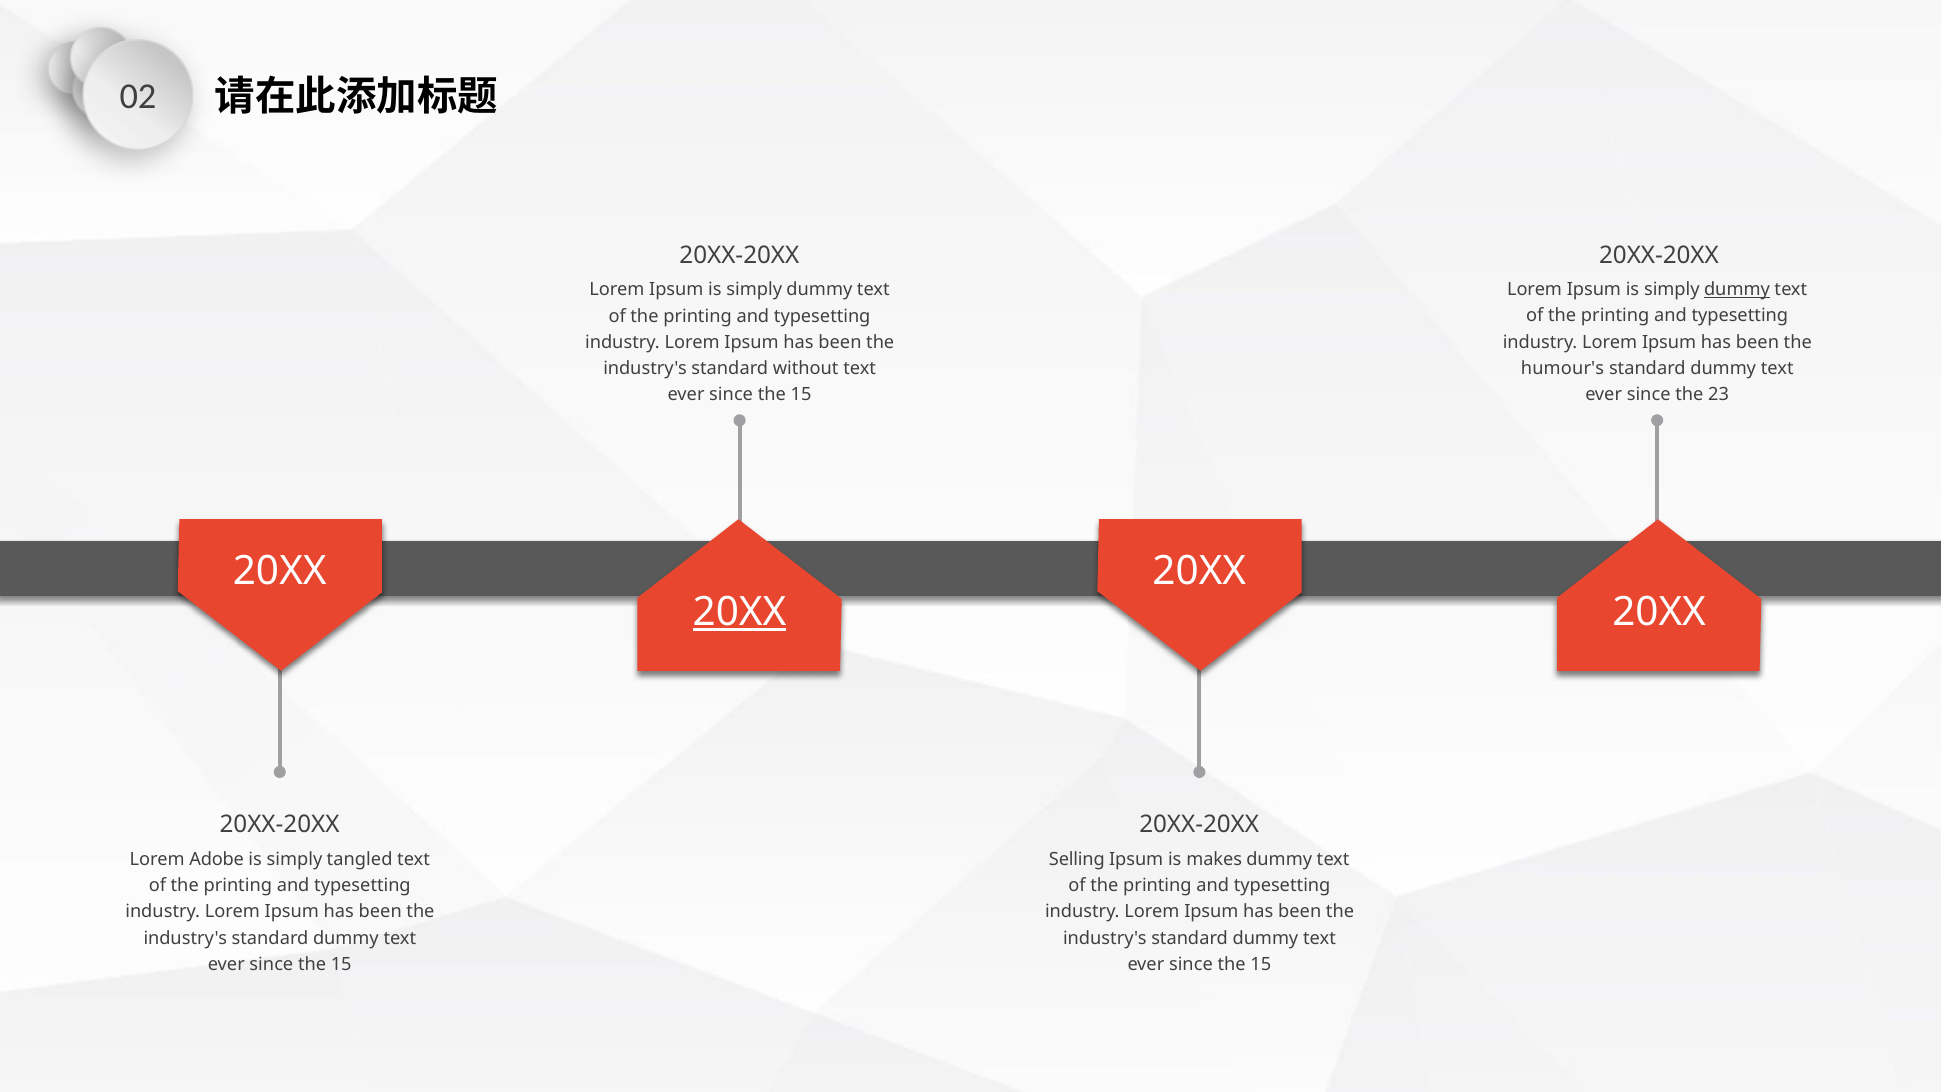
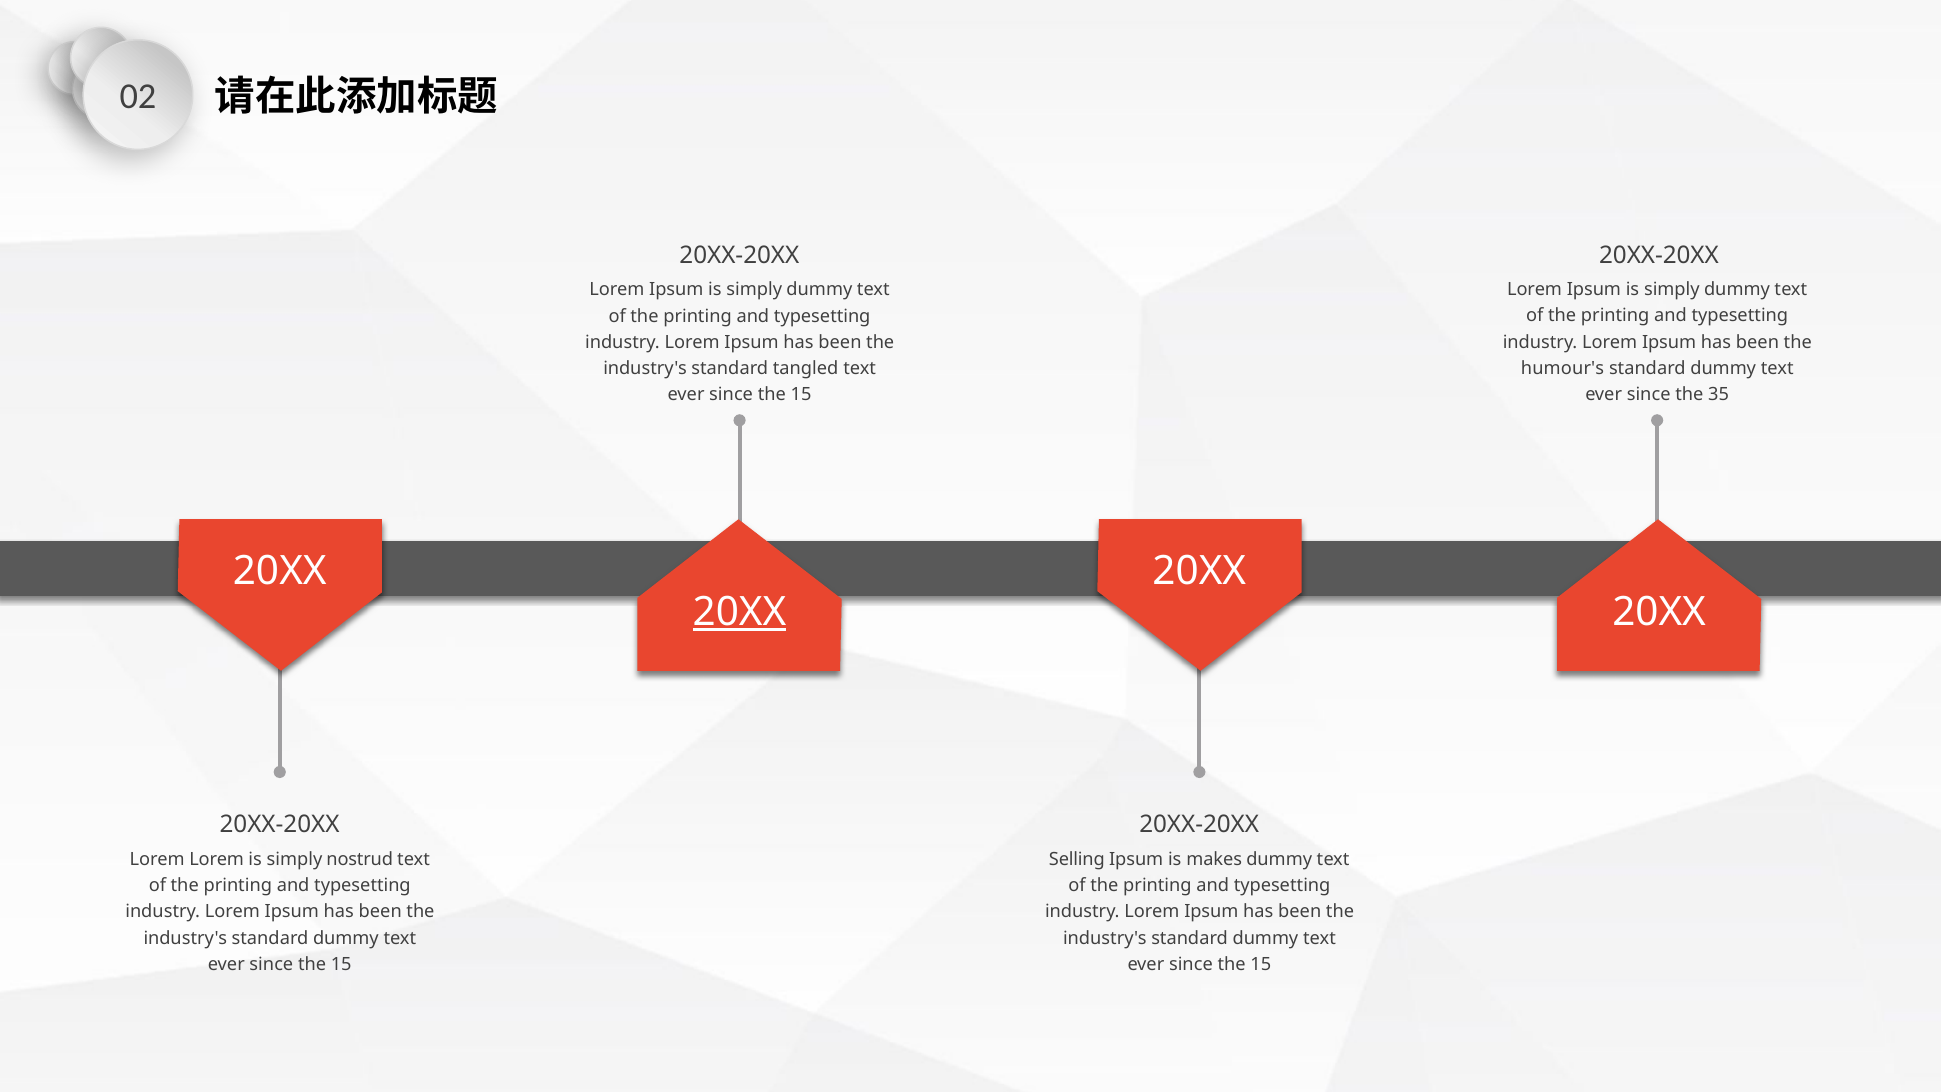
dummy at (1737, 290) underline: present -> none
without: without -> tangled
23: 23 -> 35
Lorem Adobe: Adobe -> Lorem
tangled: tangled -> nostrud
